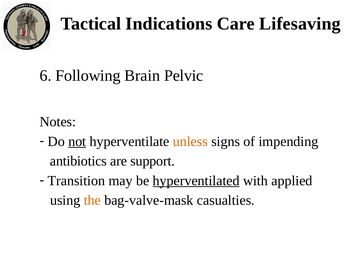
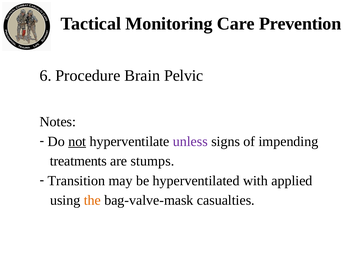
Indications: Indications -> Monitoring
Lifesaving: Lifesaving -> Prevention
Following: Following -> Procedure
unless colour: orange -> purple
antibiotics: antibiotics -> treatments
support: support -> stumps
hyperventilated underline: present -> none
